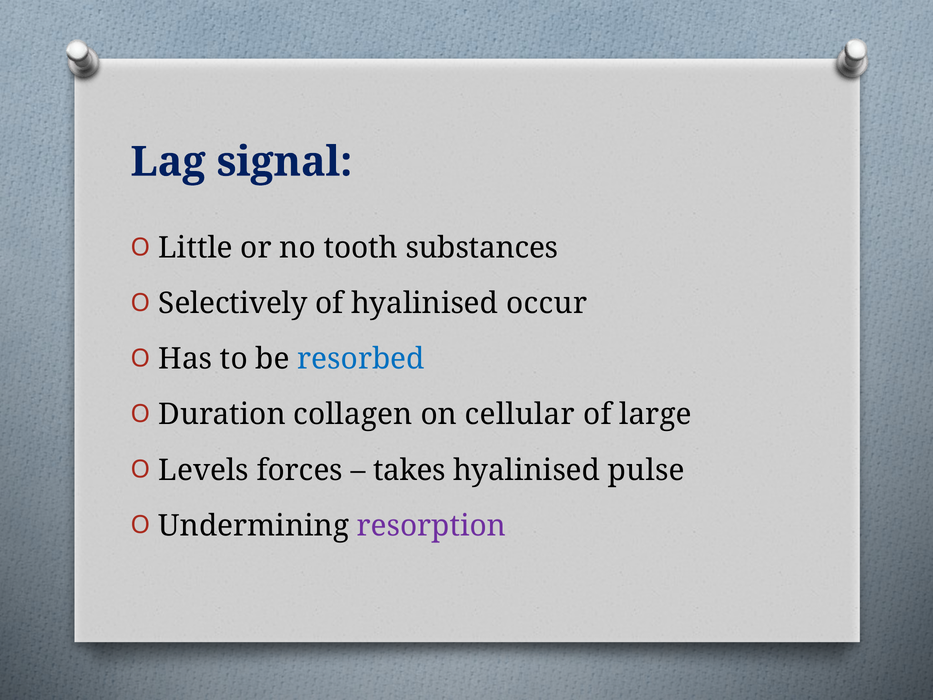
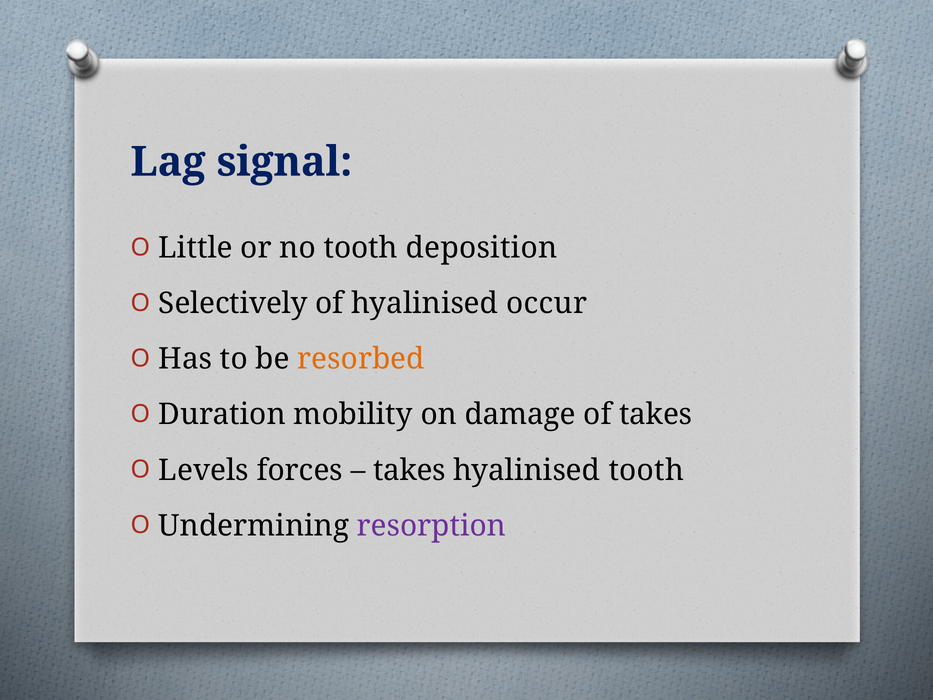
substances: substances -> deposition
resorbed colour: blue -> orange
collagen: collagen -> mobility
cellular: cellular -> damage
of large: large -> takes
hyalinised pulse: pulse -> tooth
